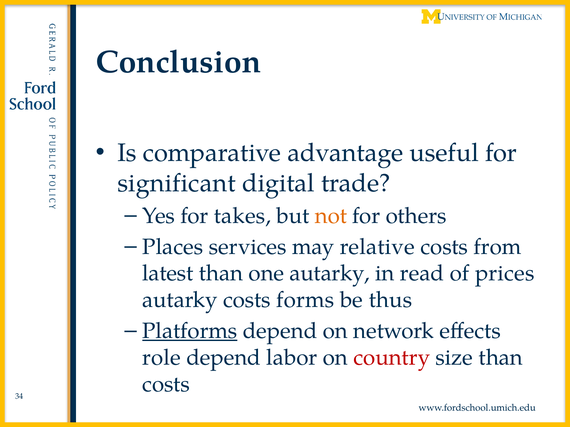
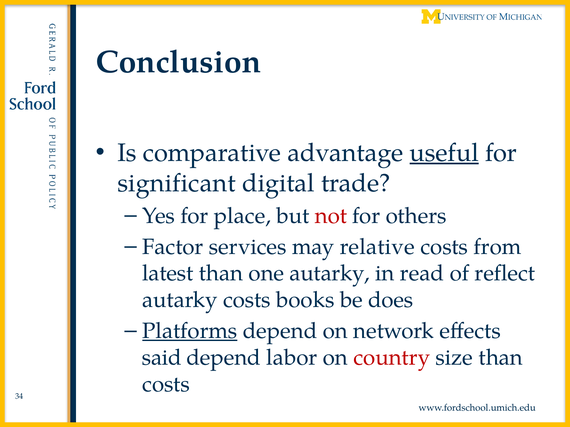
useful underline: none -> present
takes: takes -> place
not colour: orange -> red
Places: Places -> Factor
prices: prices -> reflect
forms: forms -> books
thus: thus -> does
role: role -> said
